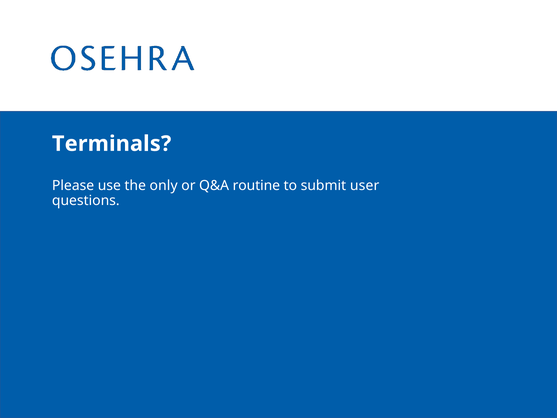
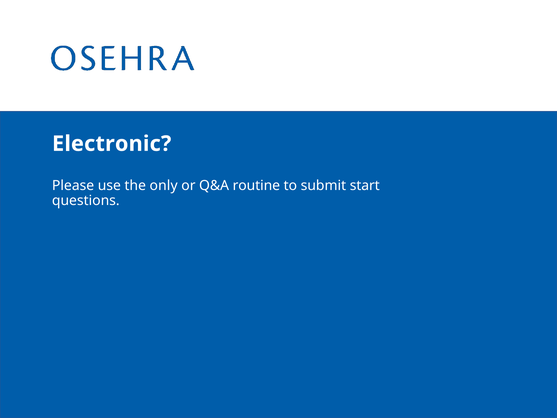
Terminals: Terminals -> Electronic
user: user -> start
